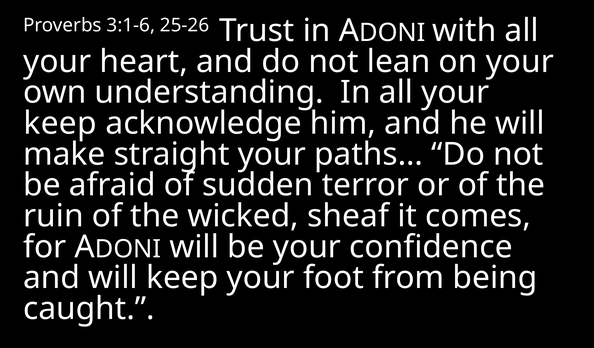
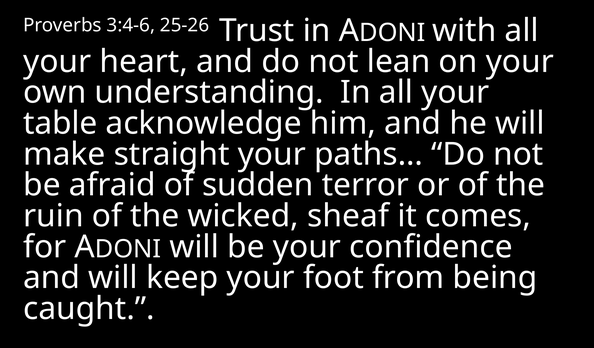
3:1-6: 3:1-6 -> 3:4-6
keep at (60, 123): keep -> table
